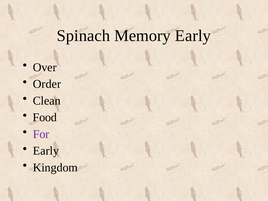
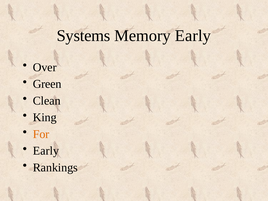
Spinach: Spinach -> Systems
Order: Order -> Green
Food: Food -> King
For colour: purple -> orange
Kingdom: Kingdom -> Rankings
